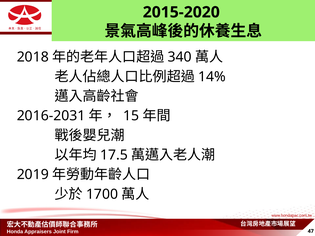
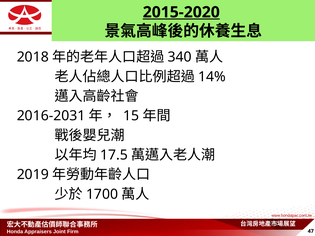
2015-2020 underline: none -> present
